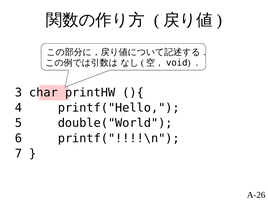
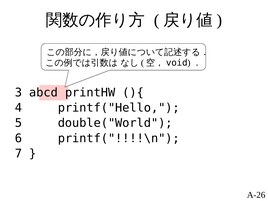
char: char -> abcd
